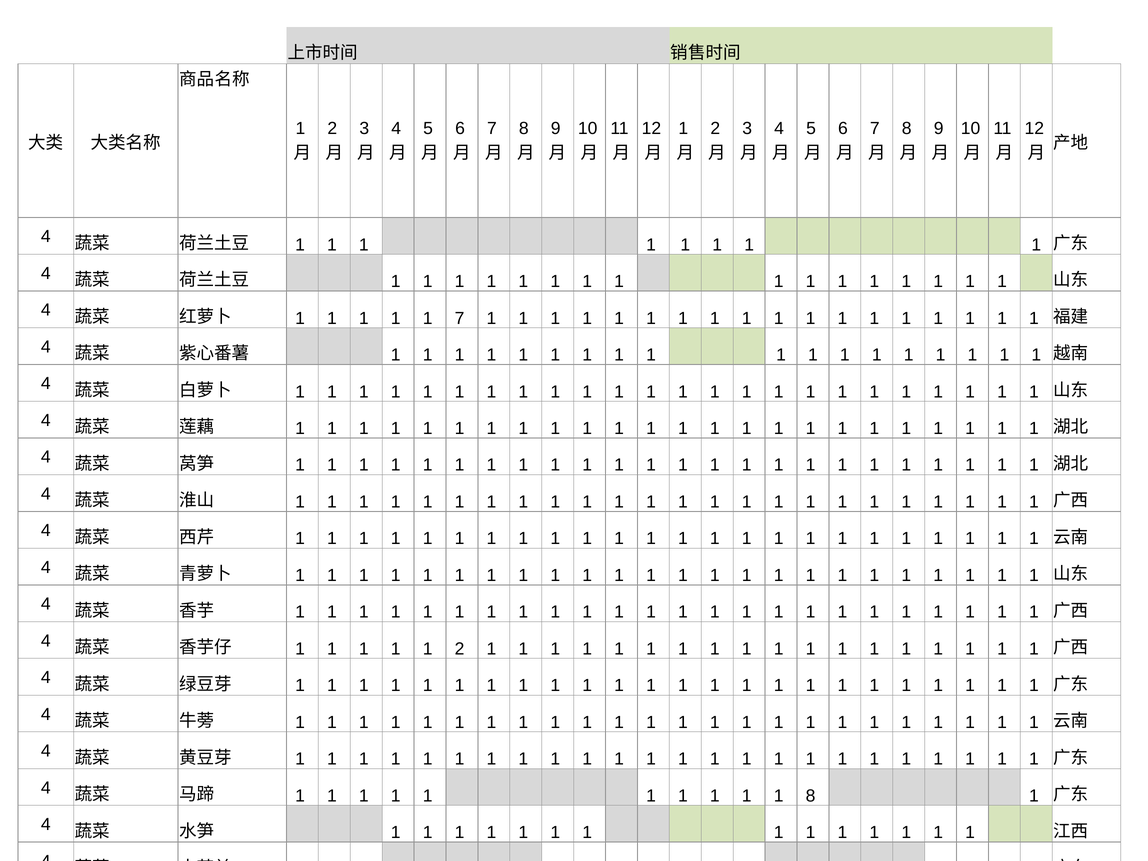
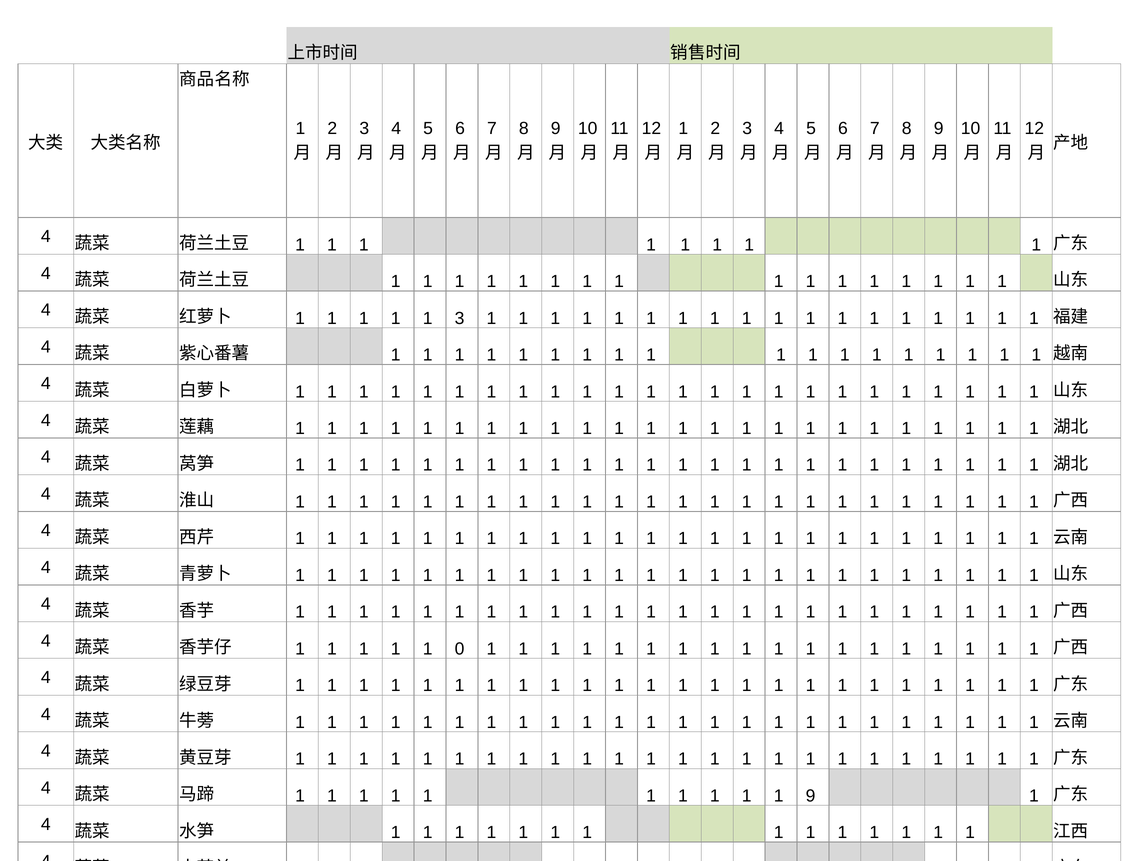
1 7: 7 -> 3
1 2: 2 -> 0
1 8: 8 -> 9
